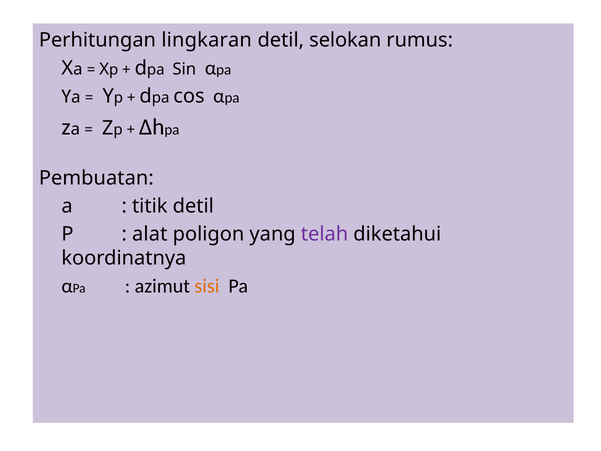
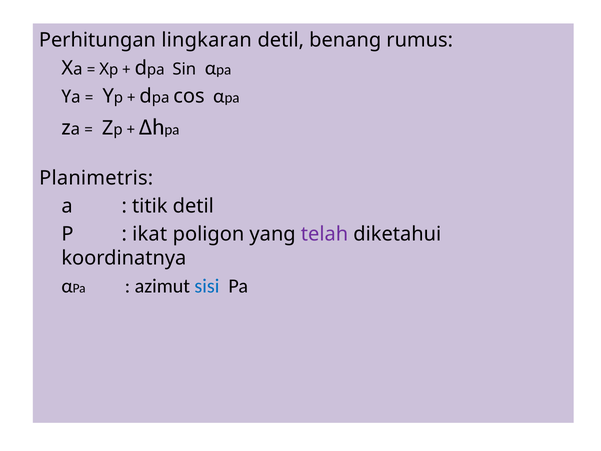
selokan: selokan -> benang
Pembuatan: Pembuatan -> Planimetris
alat: alat -> ikat
sisi colour: orange -> blue
